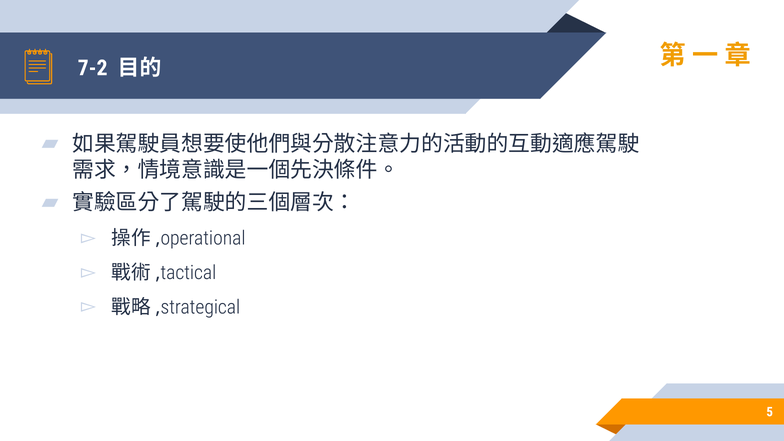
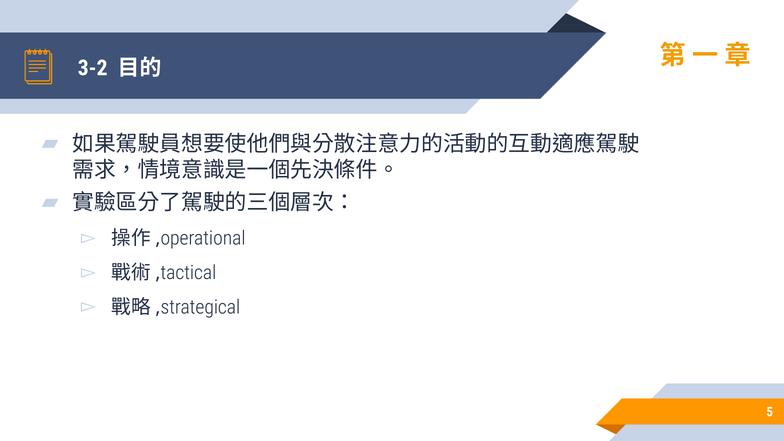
7-2: 7-2 -> 3-2
